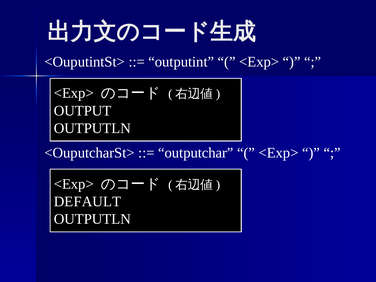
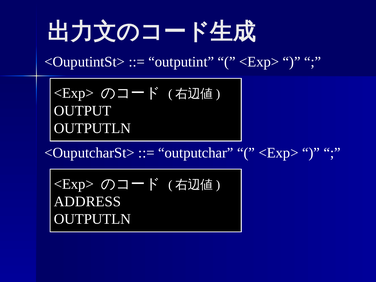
DEFAULT: DEFAULT -> ADDRESS
